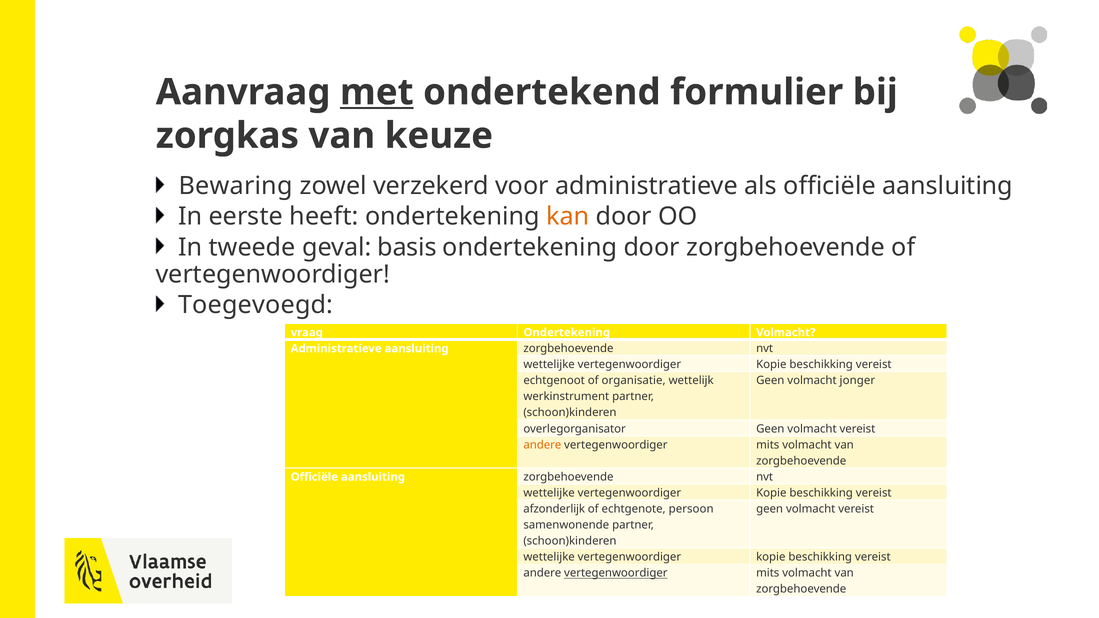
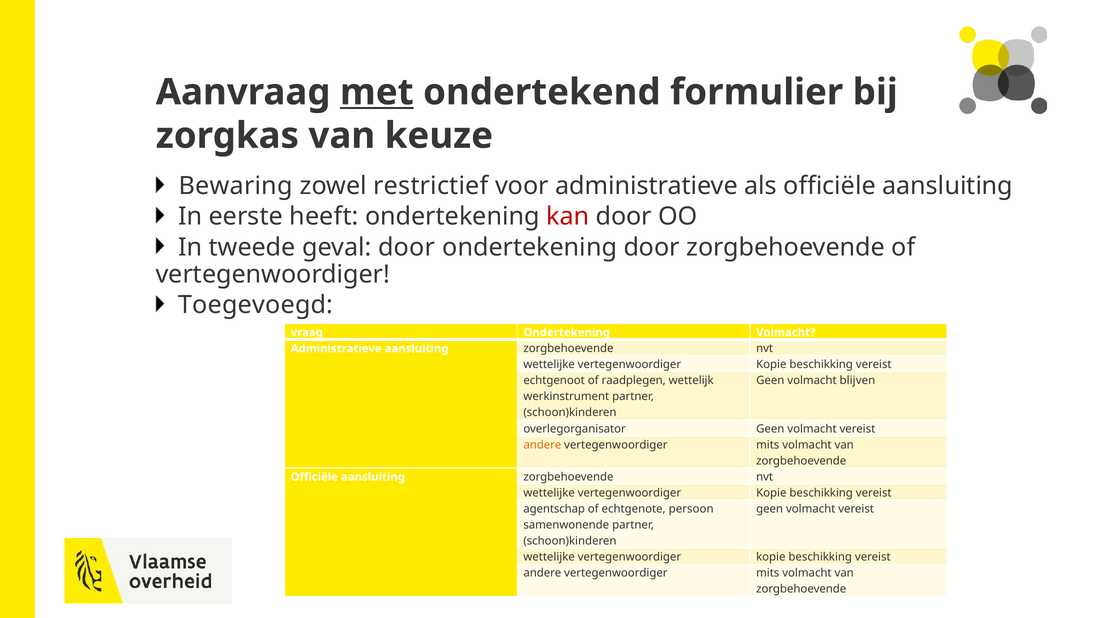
verzekerd: verzekerd -> restrictief
kan colour: orange -> red
geval basis: basis -> door
organisatie: organisatie -> raadplegen
jonger: jonger -> blijven
afzonderlijk: afzonderlijk -> agentschap
vertegenwoordiger at (616, 573) underline: present -> none
